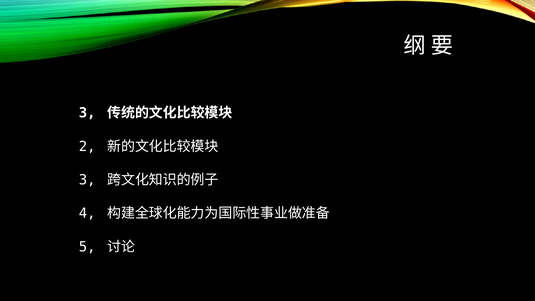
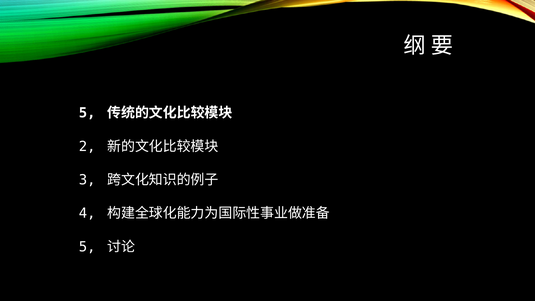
3 at (87, 113): 3 -> 5
